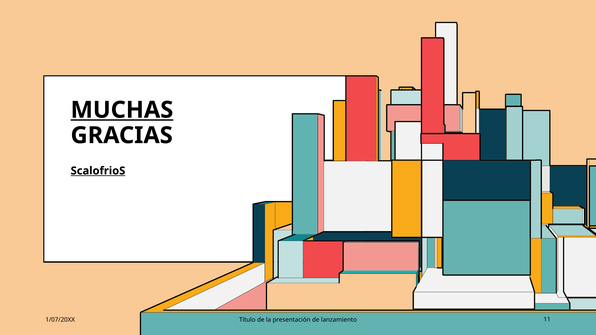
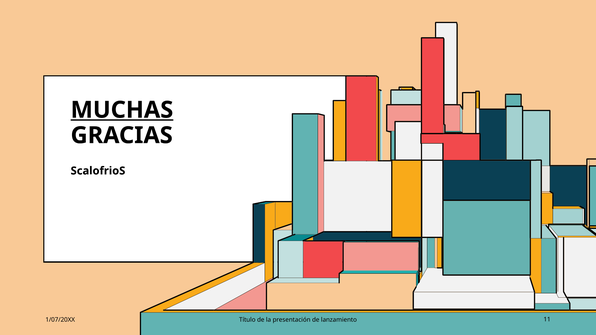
ScalofrioS underline: present -> none
